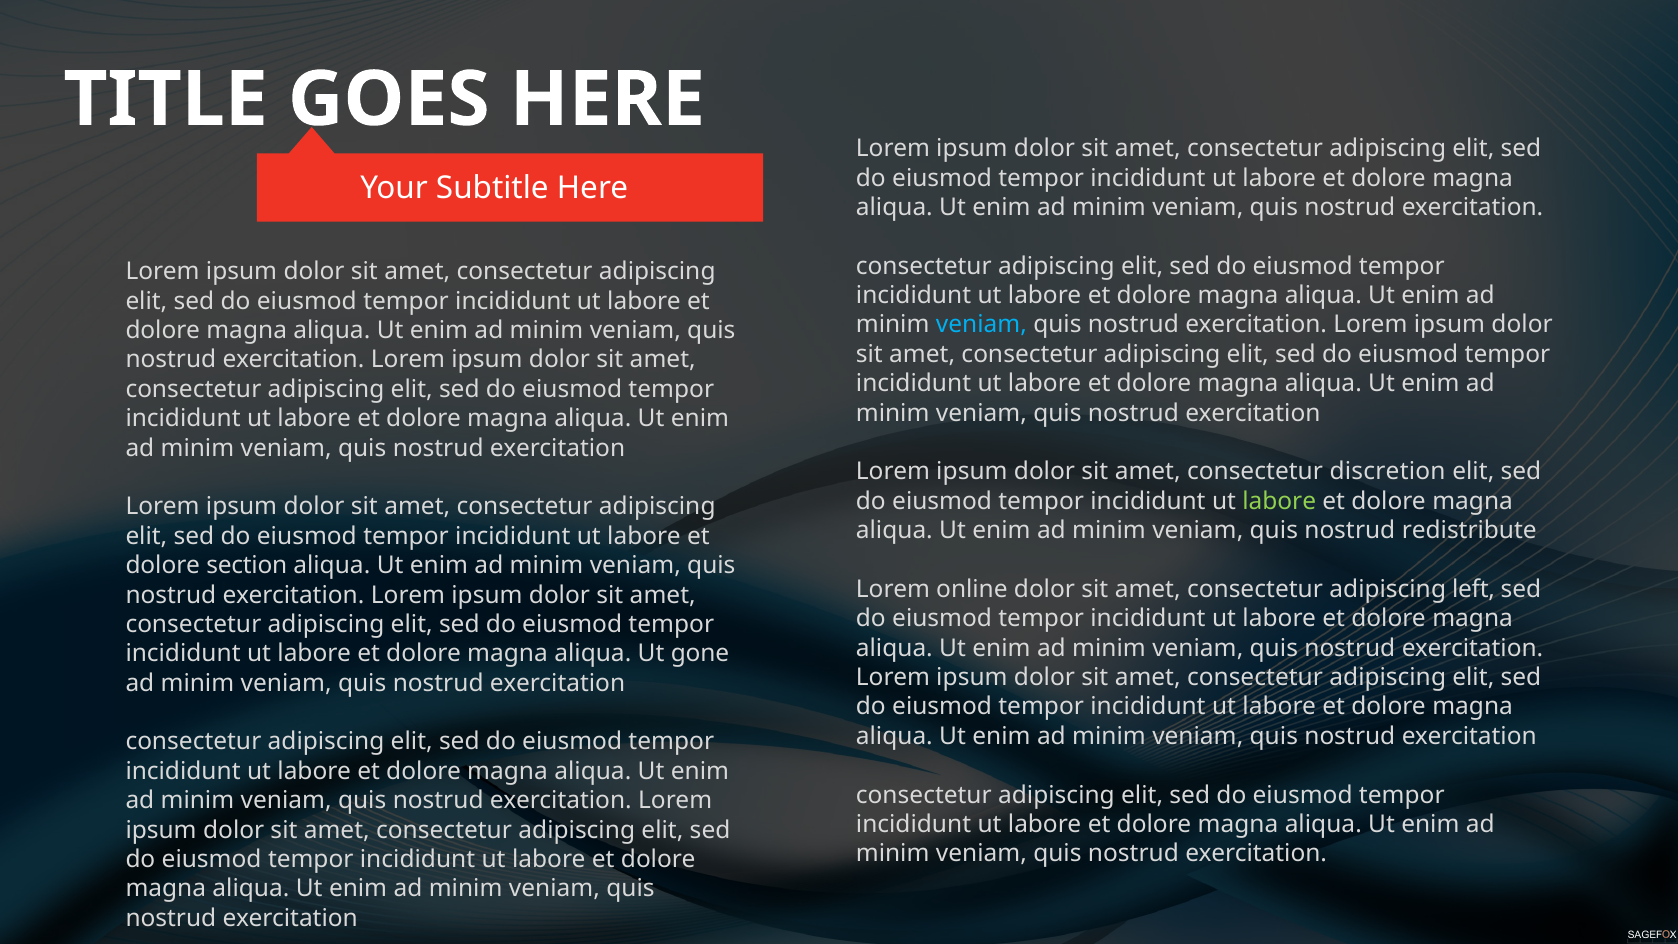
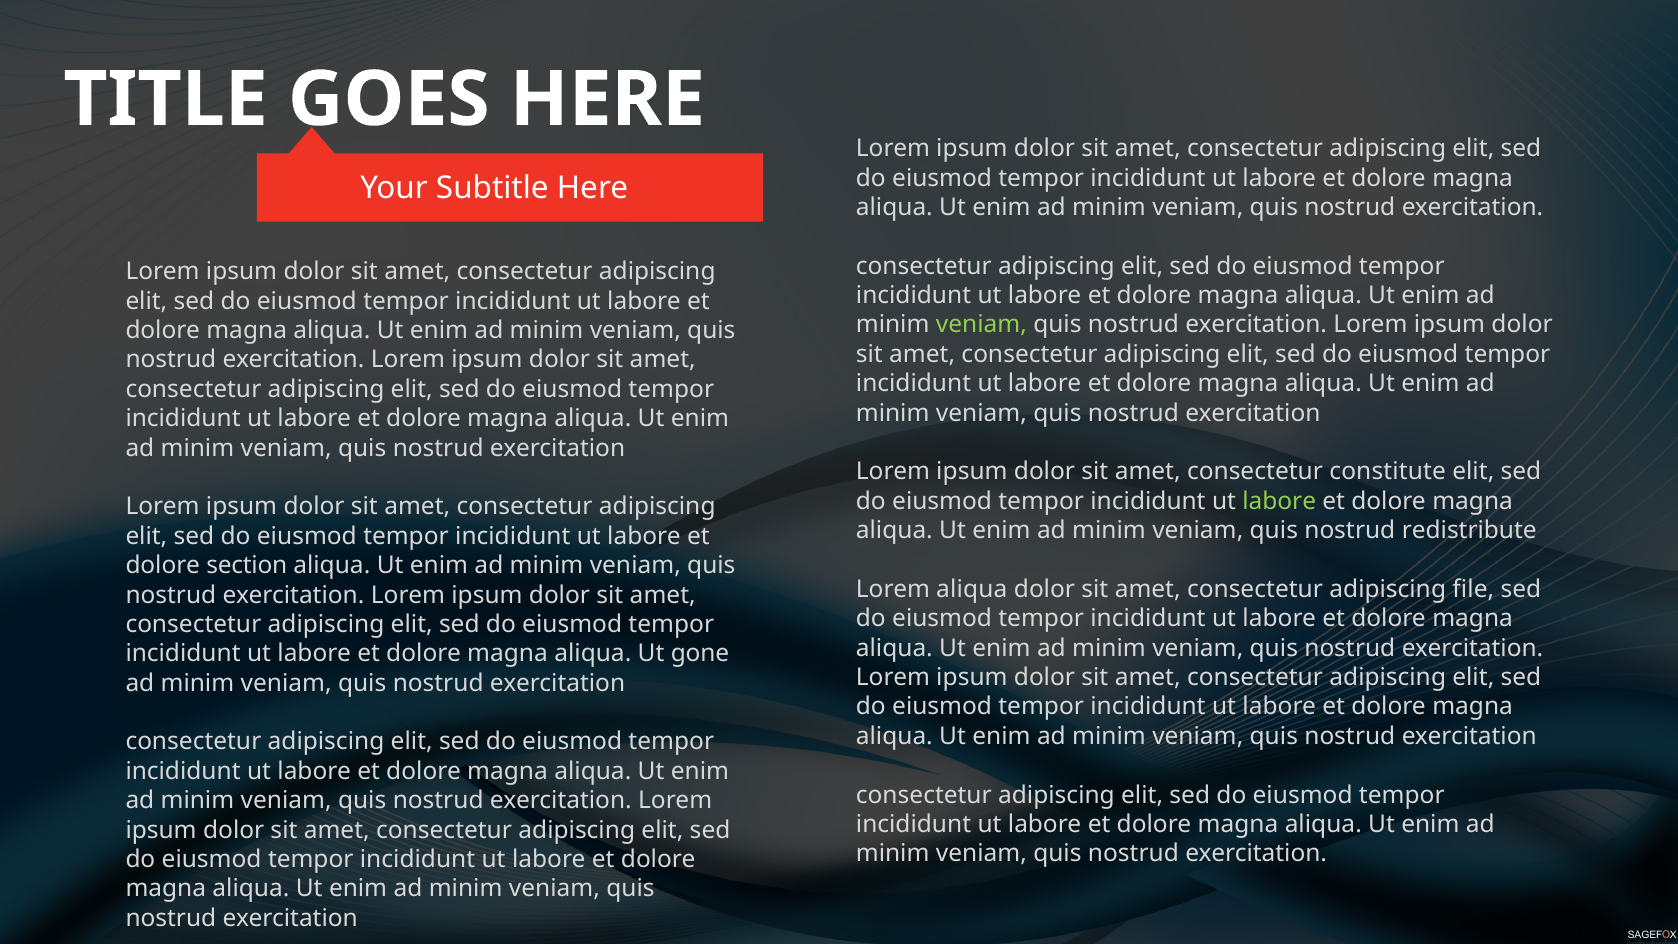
veniam at (981, 325) colour: light blue -> light green
discretion: discretion -> constitute
Lorem online: online -> aliqua
left: left -> file
